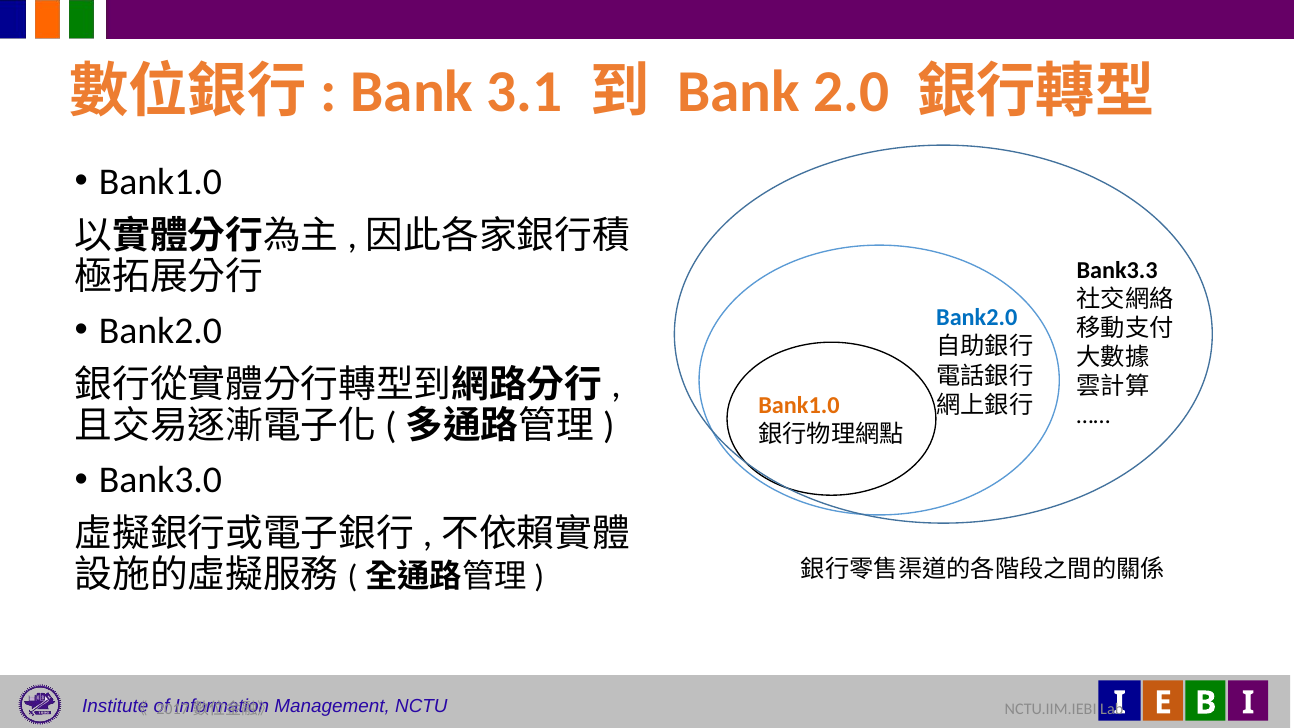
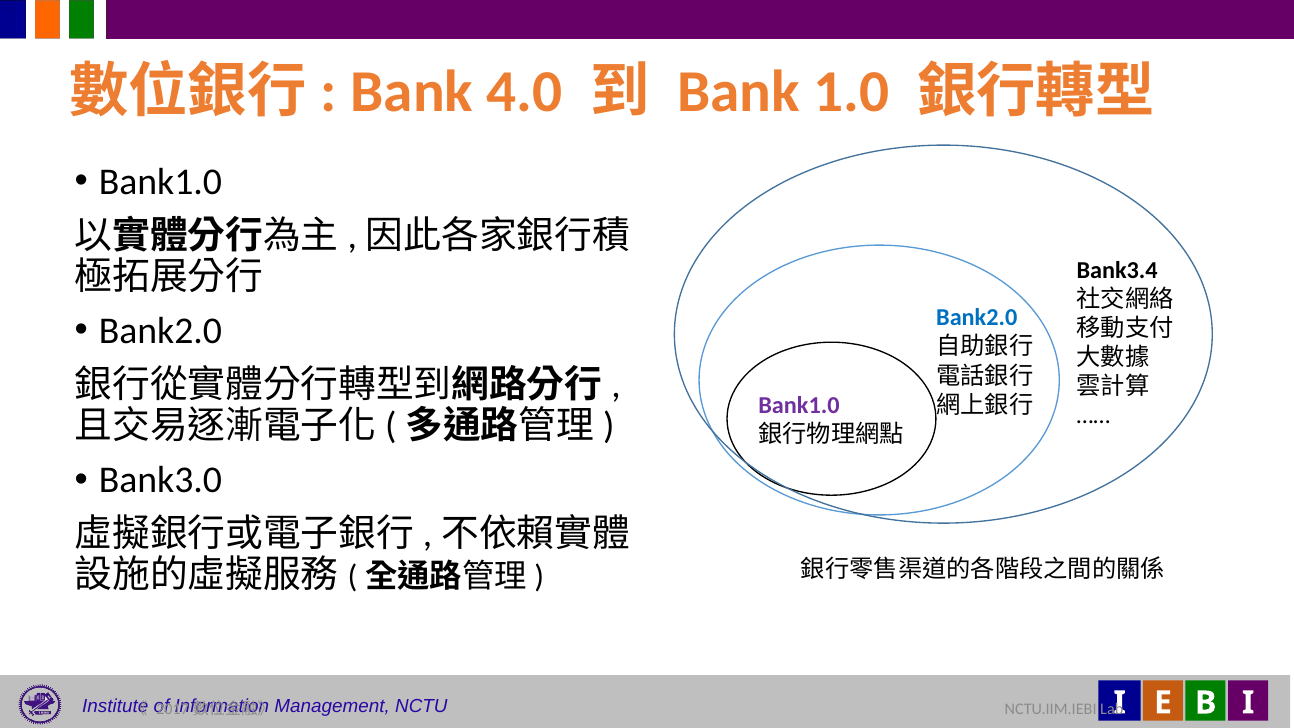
3.1: 3.1 -> 4.0
2.0: 2.0 -> 1.0
Bank3.3: Bank3.3 -> Bank3.4
Bank1.0 at (799, 405) colour: orange -> purple
